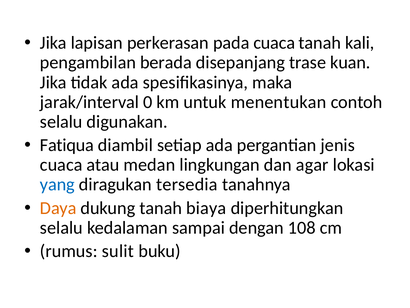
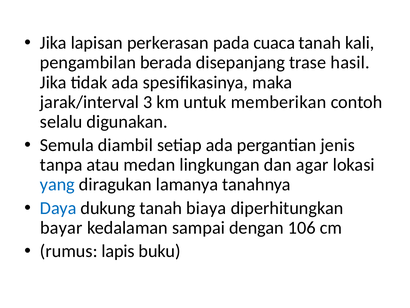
kuan: kuan -> hasil
0: 0 -> 3
menentukan: menentukan -> memberikan
Fatiqua: Fatiqua -> Semula
cuaca at (61, 165): cuaca -> tanpa
tersedia: tersedia -> lamanya
Daya colour: orange -> blue
selalu at (61, 227): selalu -> bayar
108: 108 -> 106
sulit: sulit -> lapis
